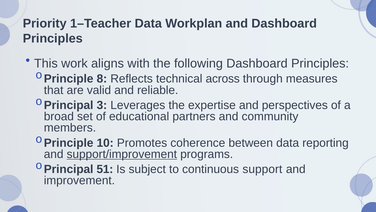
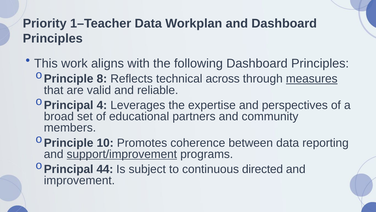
measures underline: none -> present
3: 3 -> 4
51: 51 -> 44
support: support -> directed
